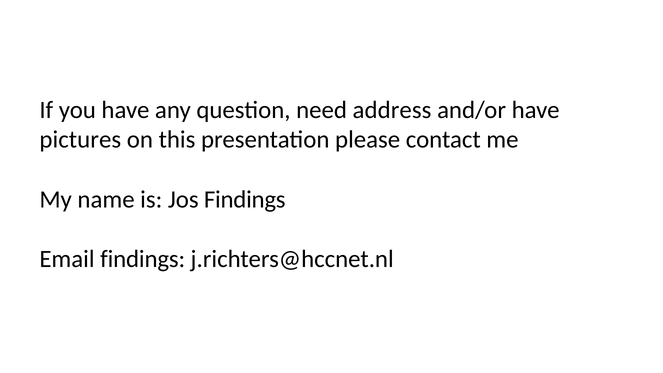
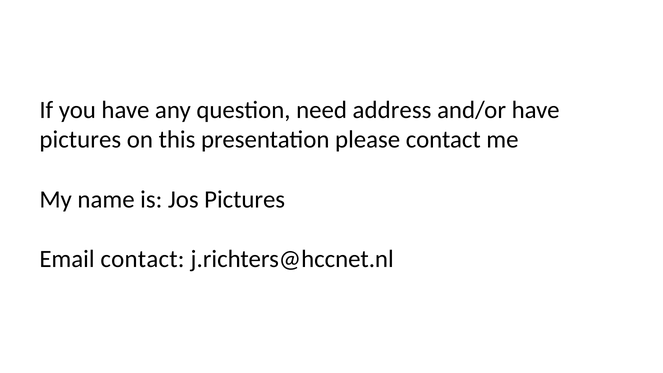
Jos Findings: Findings -> Pictures
Email findings: findings -> contact
